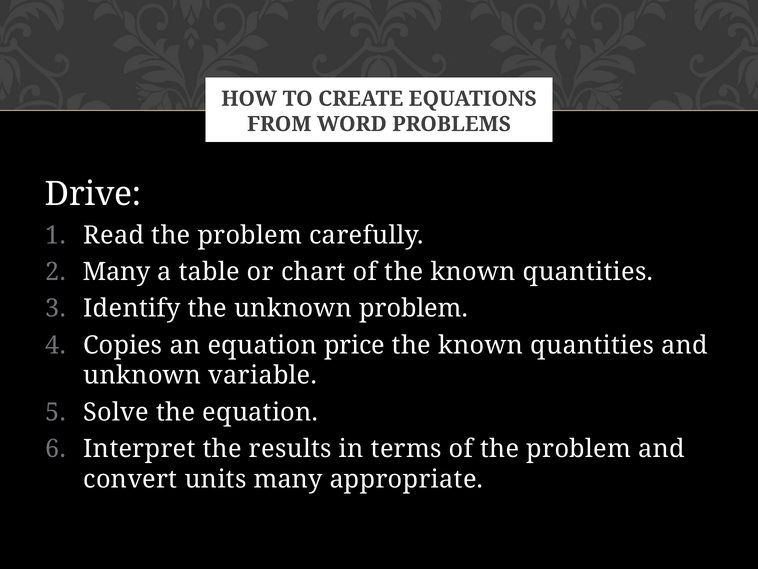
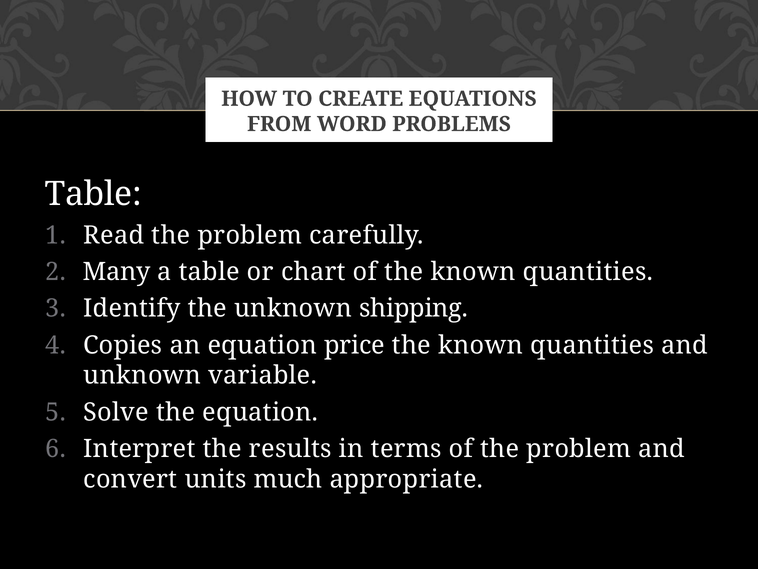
Drive at (93, 194): Drive -> Table
unknown problem: problem -> shipping
units many: many -> much
